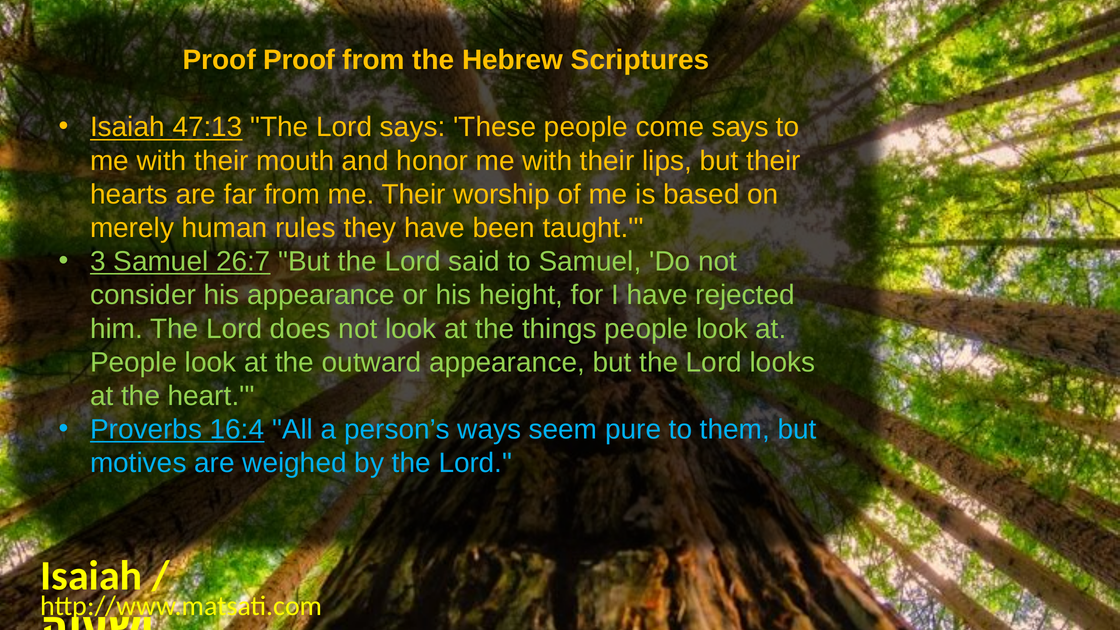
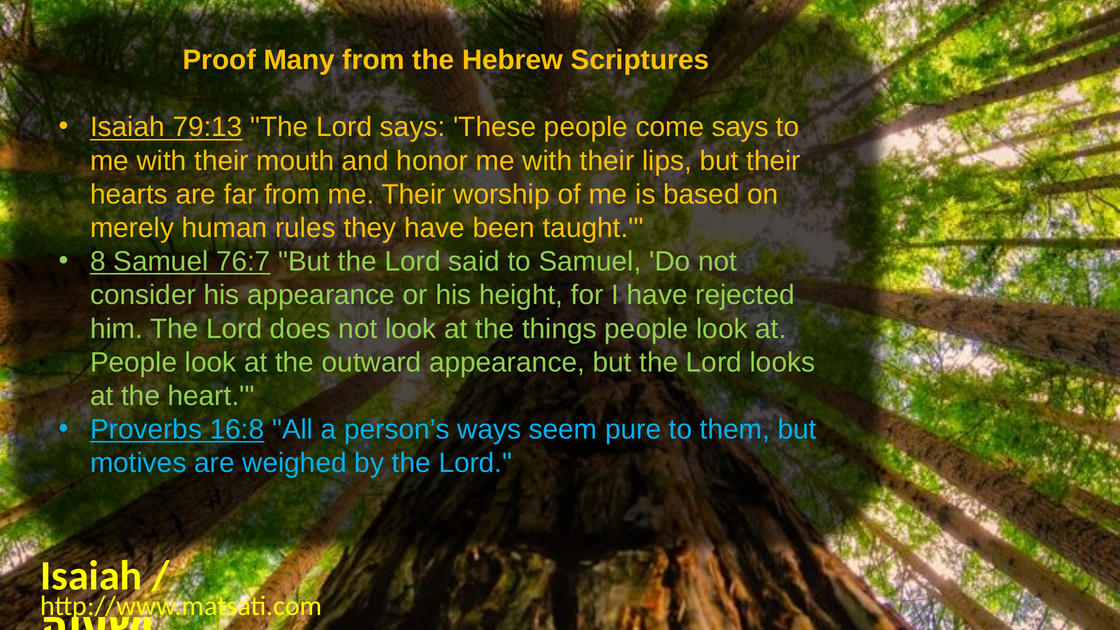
Proof Proof: Proof -> Many
47:13: 47:13 -> 79:13
3: 3 -> 8
26:7: 26:7 -> 76:7
16:4: 16:4 -> 16:8
